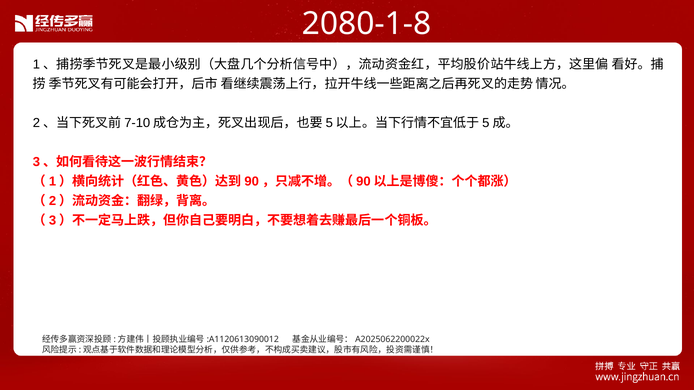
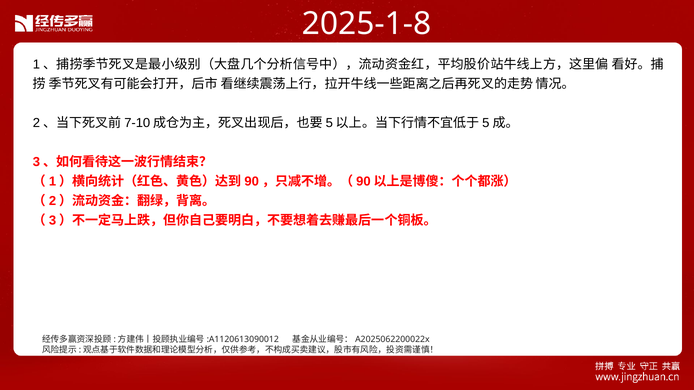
2080-1-8: 2080-1-8 -> 2025-1-8
